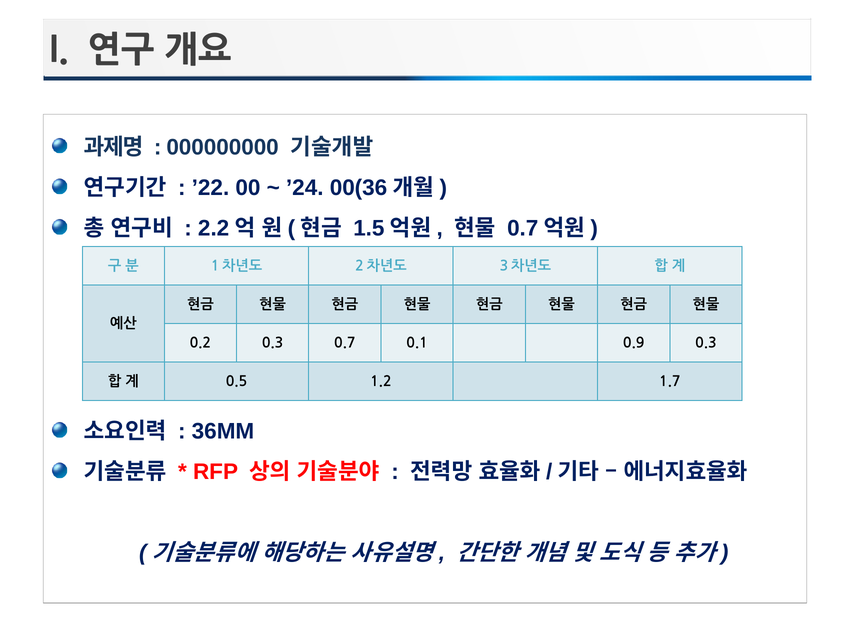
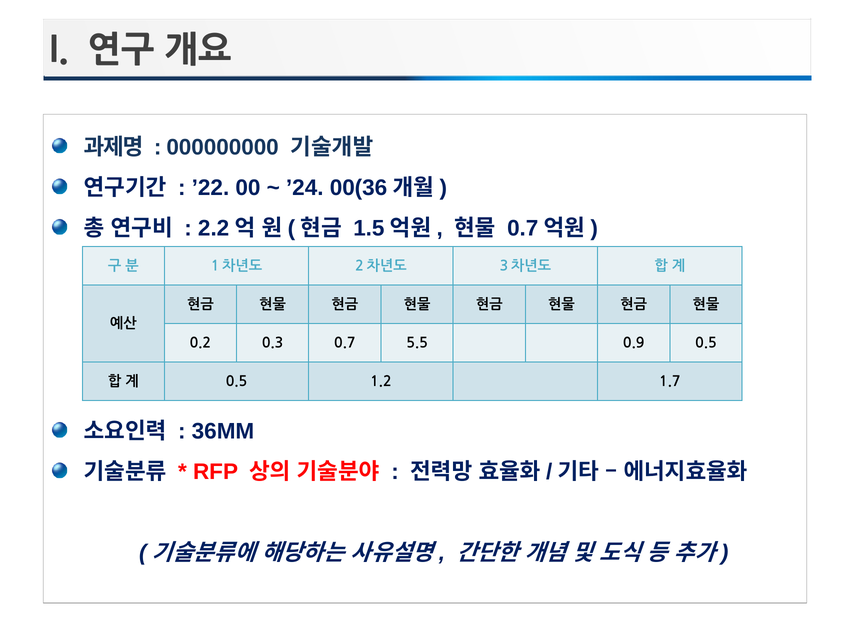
0.1: 0.1 -> 5.5
0.9 0.3: 0.3 -> 0.5
